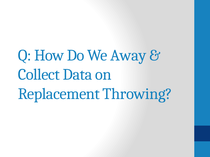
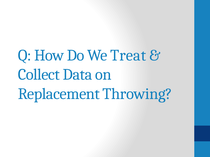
Away: Away -> Treat
